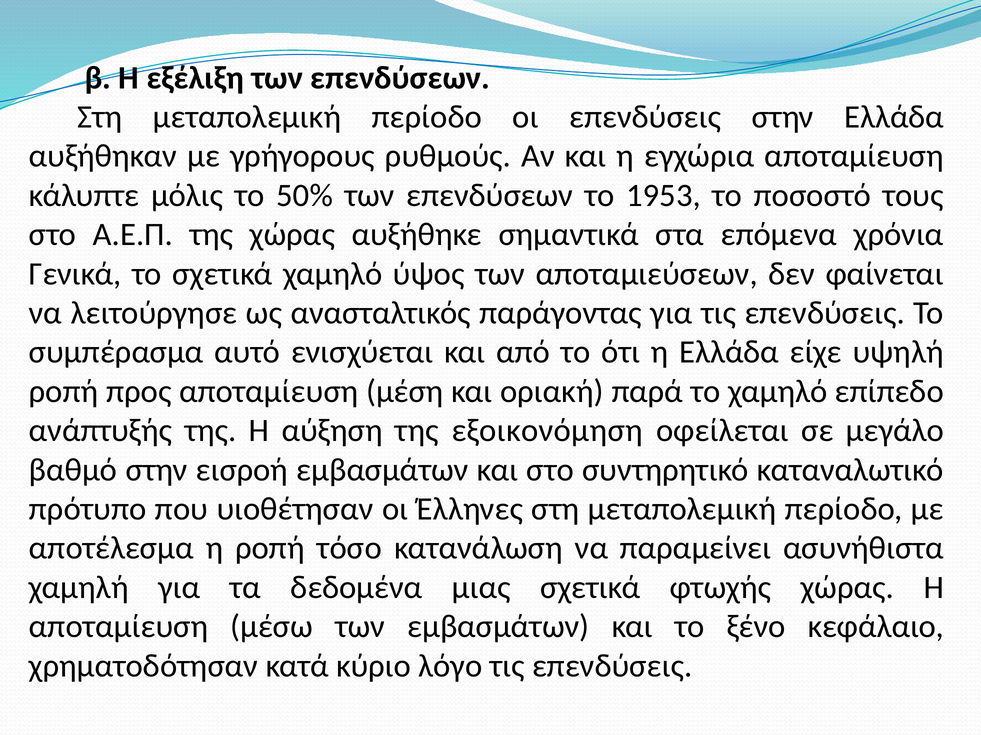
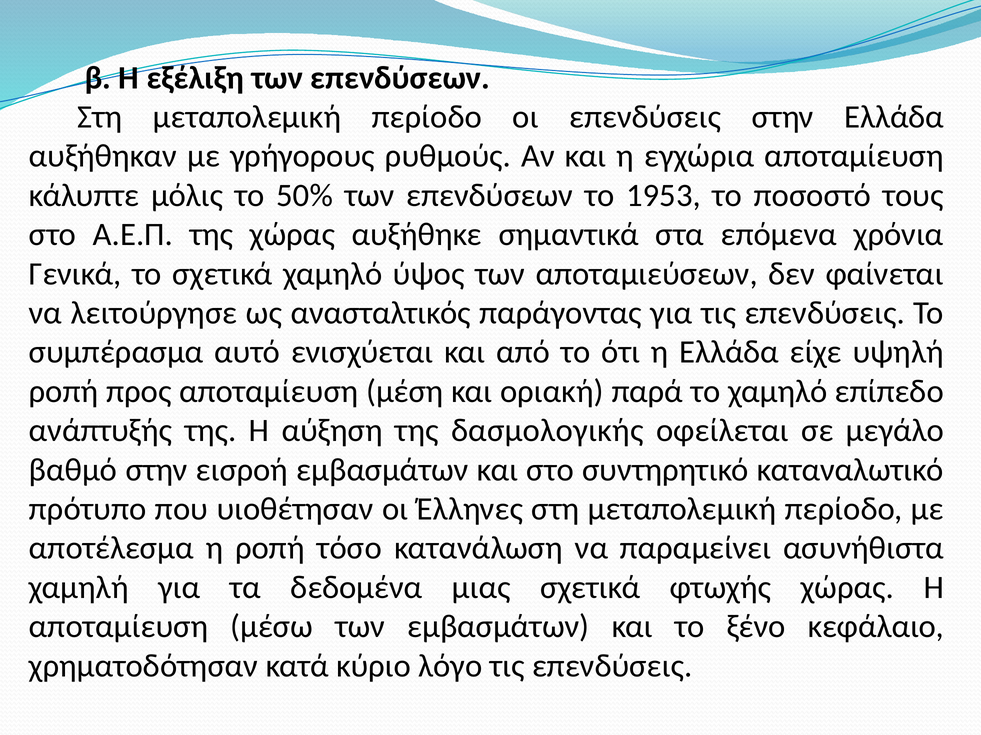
εξοικονόμηση: εξοικονόμηση -> δασμολογικής
